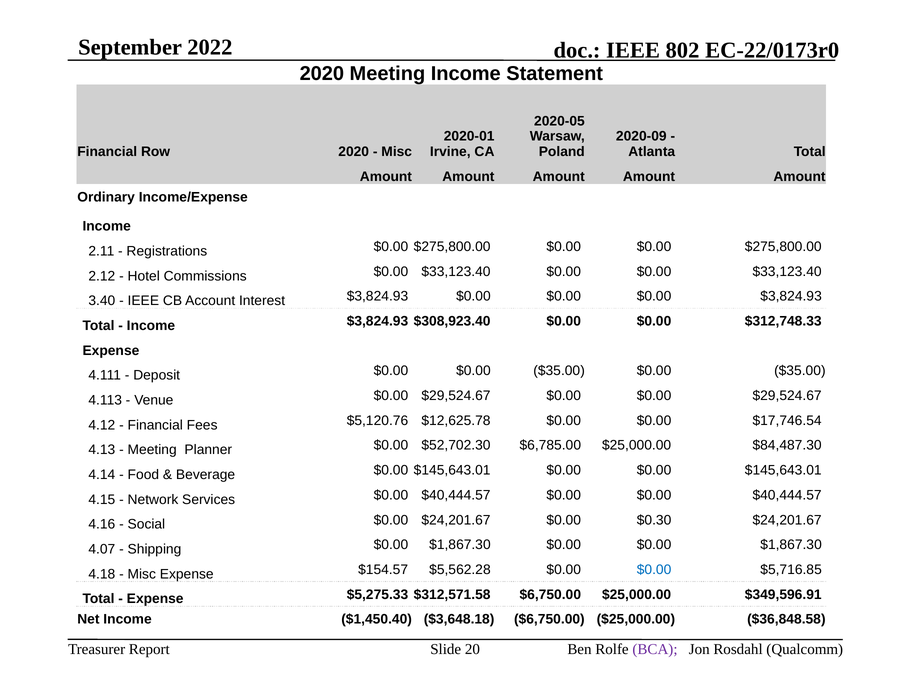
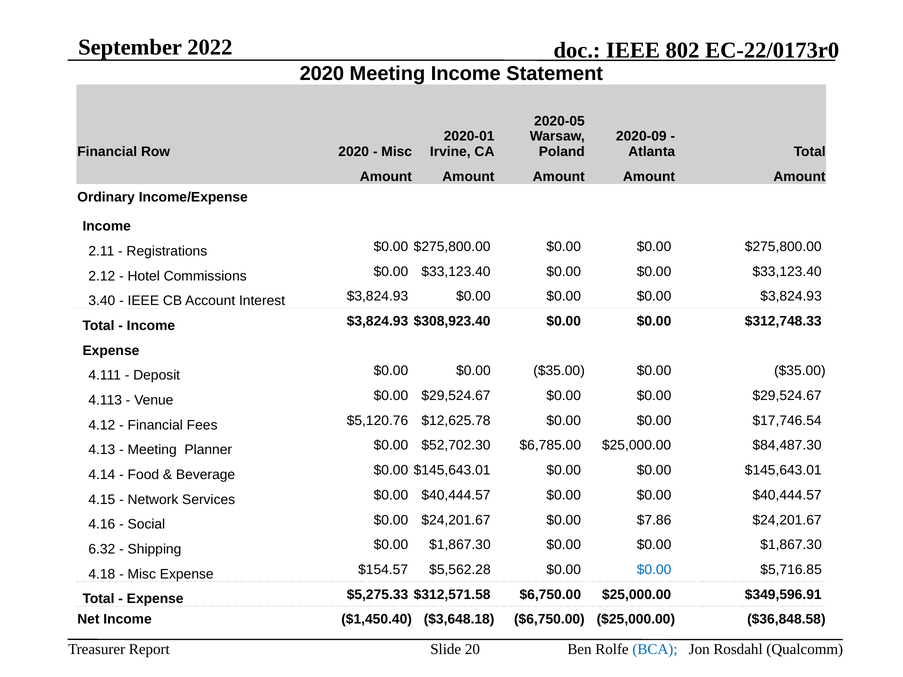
$0.30: $0.30 -> $7.86
4.07: 4.07 -> 6.32
BCA colour: purple -> blue
